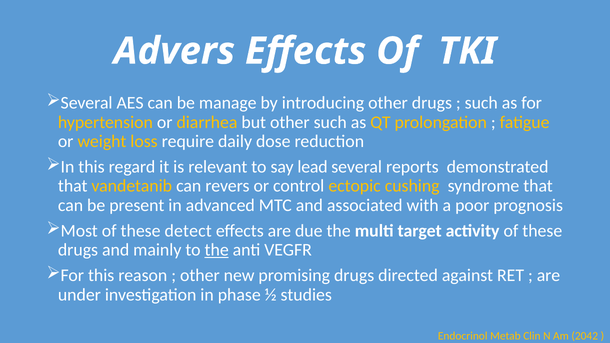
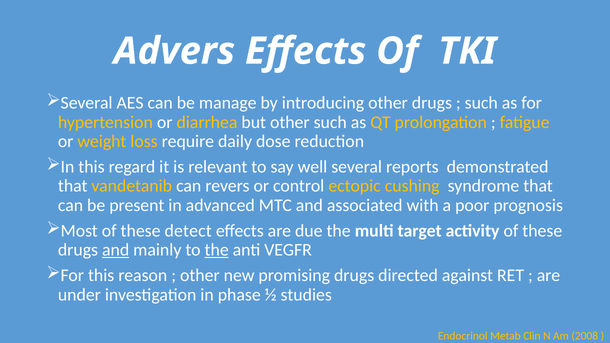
lead: lead -> well
and at (116, 250) underline: none -> present
2042: 2042 -> 2008
